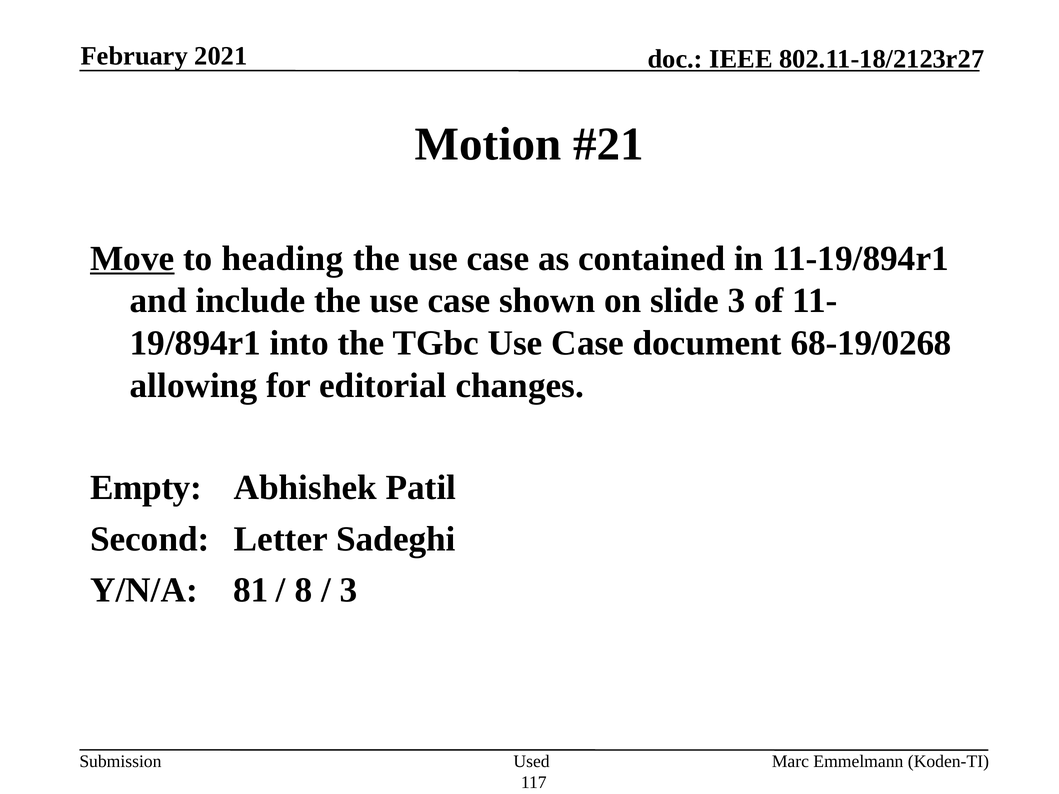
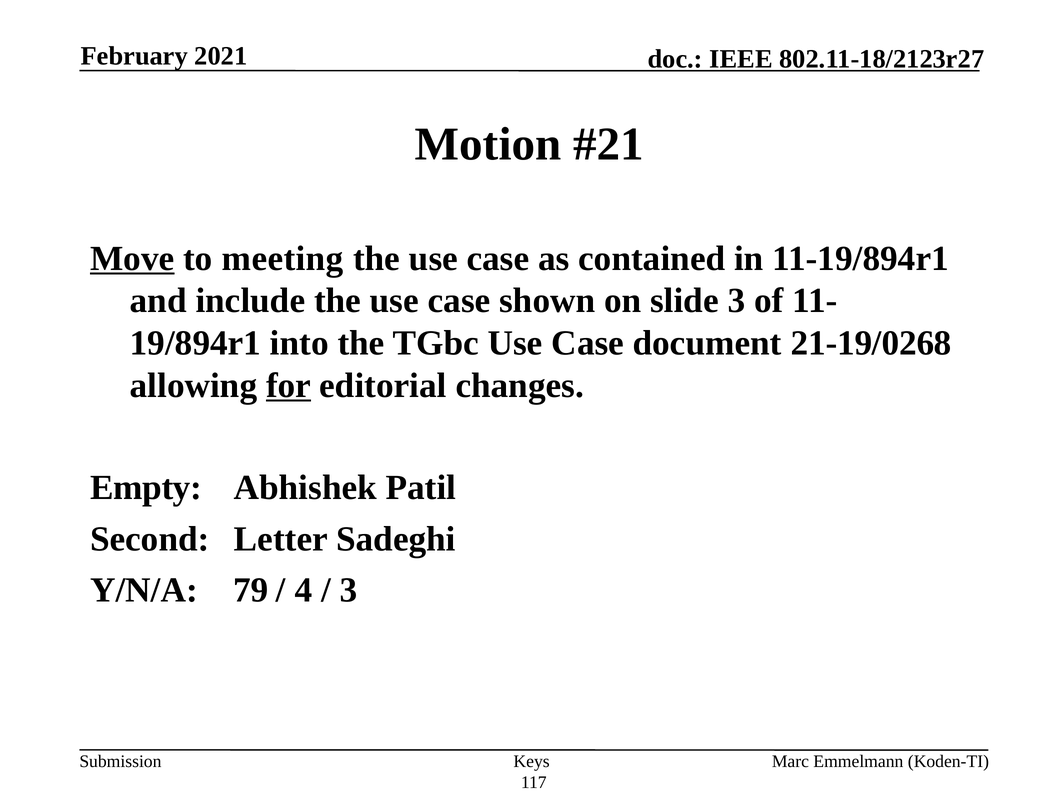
heading: heading -> meeting
68-19/0268: 68-19/0268 -> 21-19/0268
for underline: none -> present
81: 81 -> 79
8: 8 -> 4
Used: Used -> Keys
